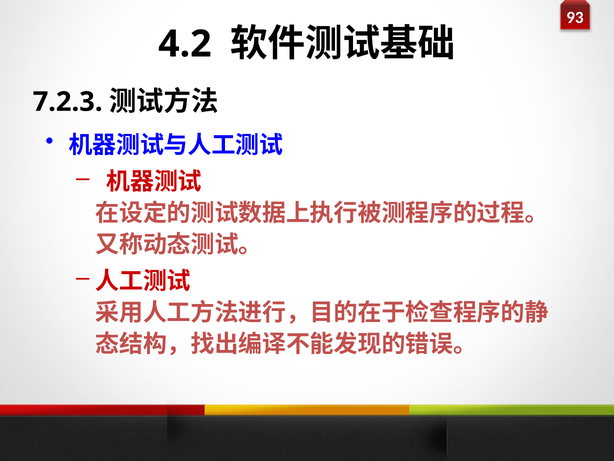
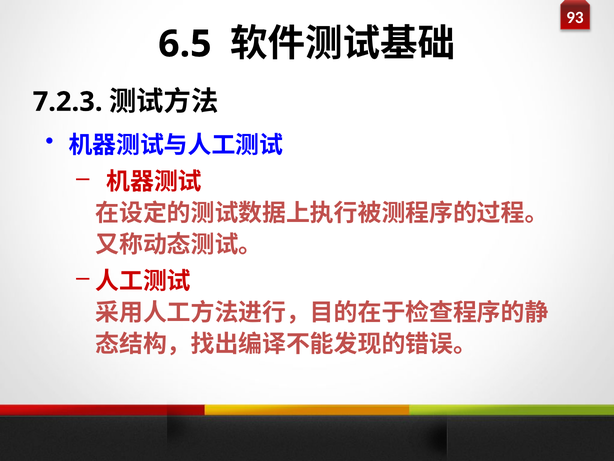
4.2: 4.2 -> 6.5
